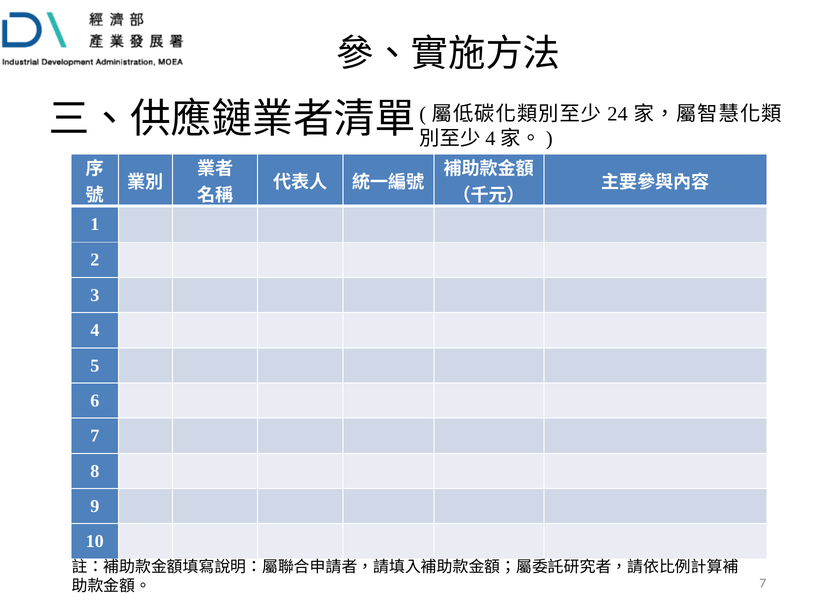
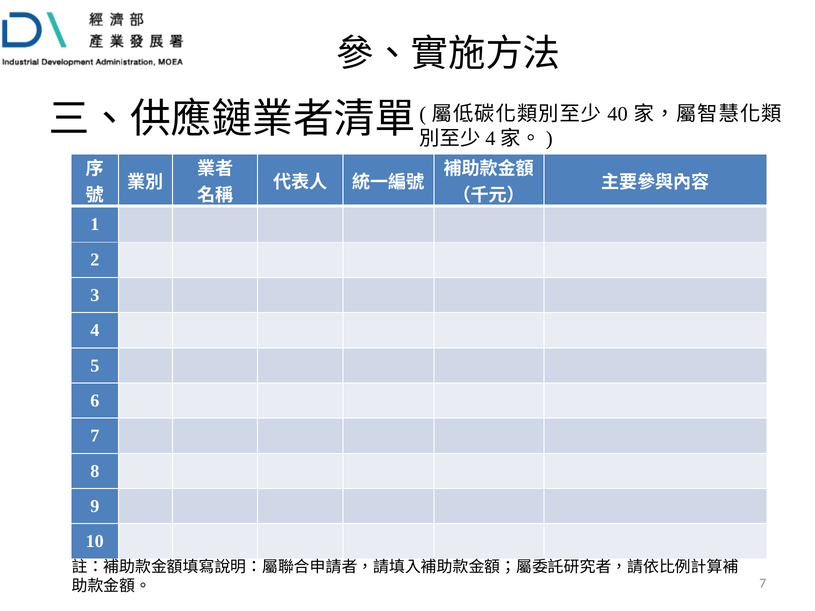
24: 24 -> 40
